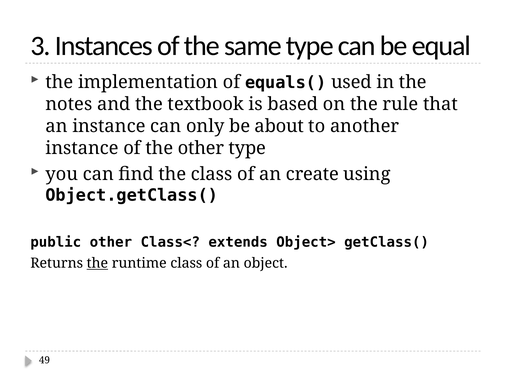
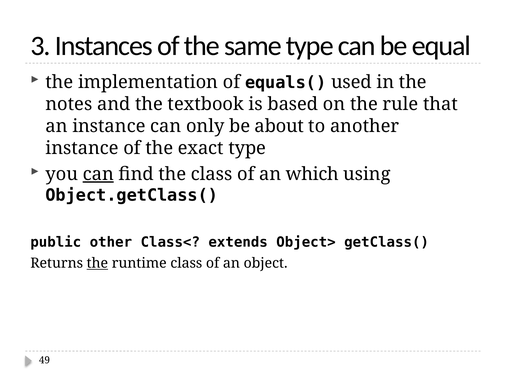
the other: other -> exact
can at (98, 174) underline: none -> present
create: create -> which
